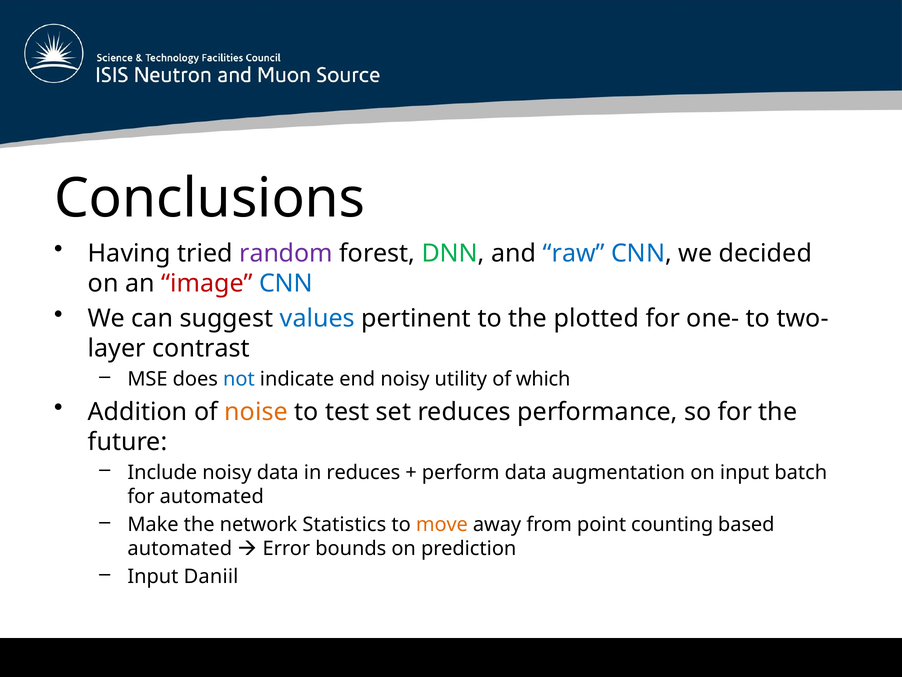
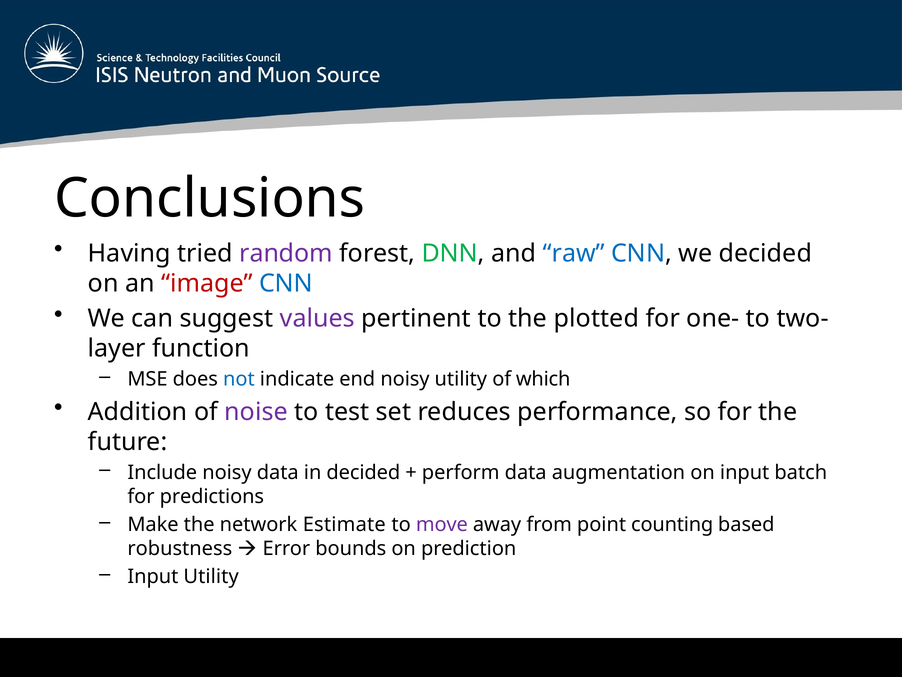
values colour: blue -> purple
contrast: contrast -> function
noise colour: orange -> purple
in reduces: reduces -> decided
for automated: automated -> predictions
Statistics: Statistics -> Estimate
move colour: orange -> purple
automated at (180, 548): automated -> robustness
Input Daniil: Daniil -> Utility
